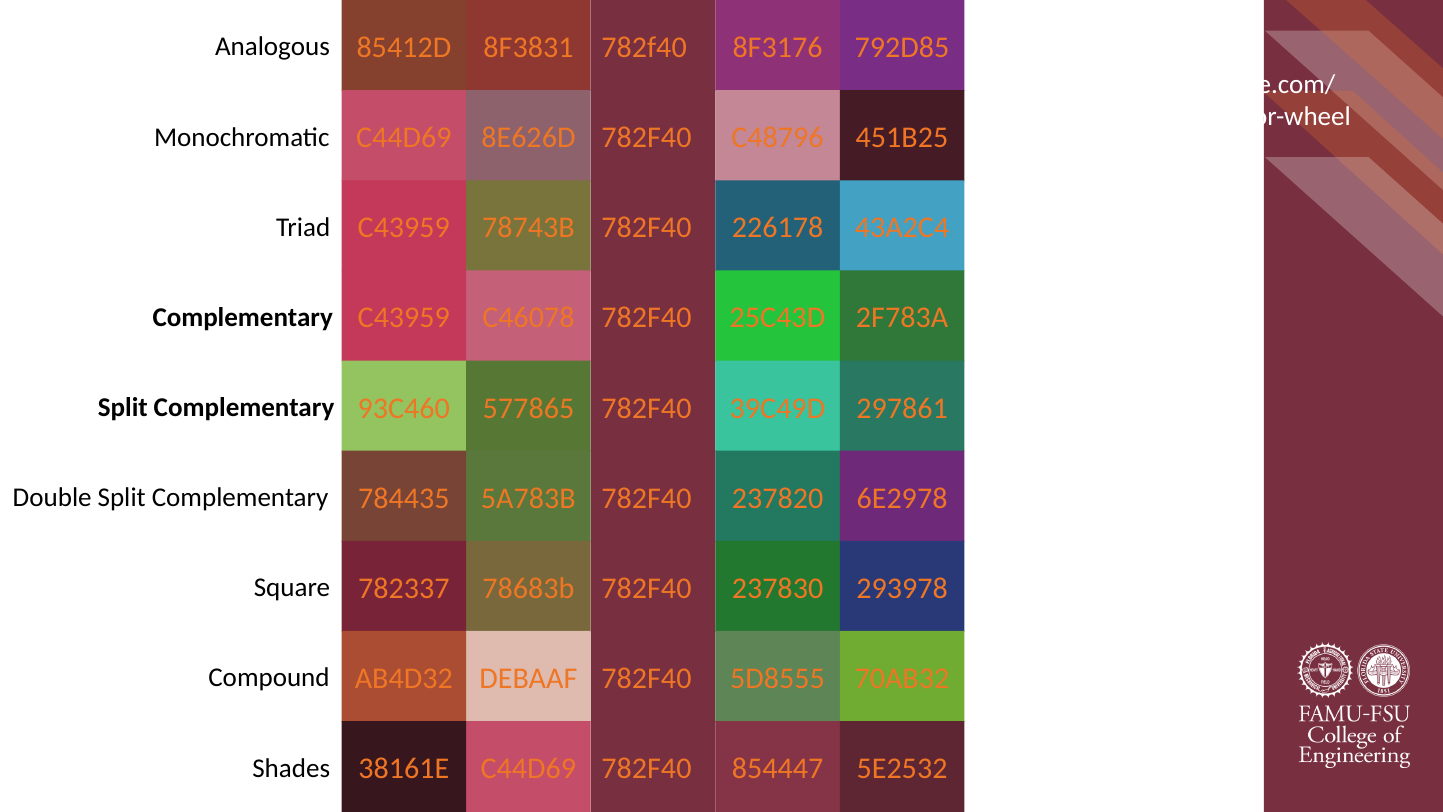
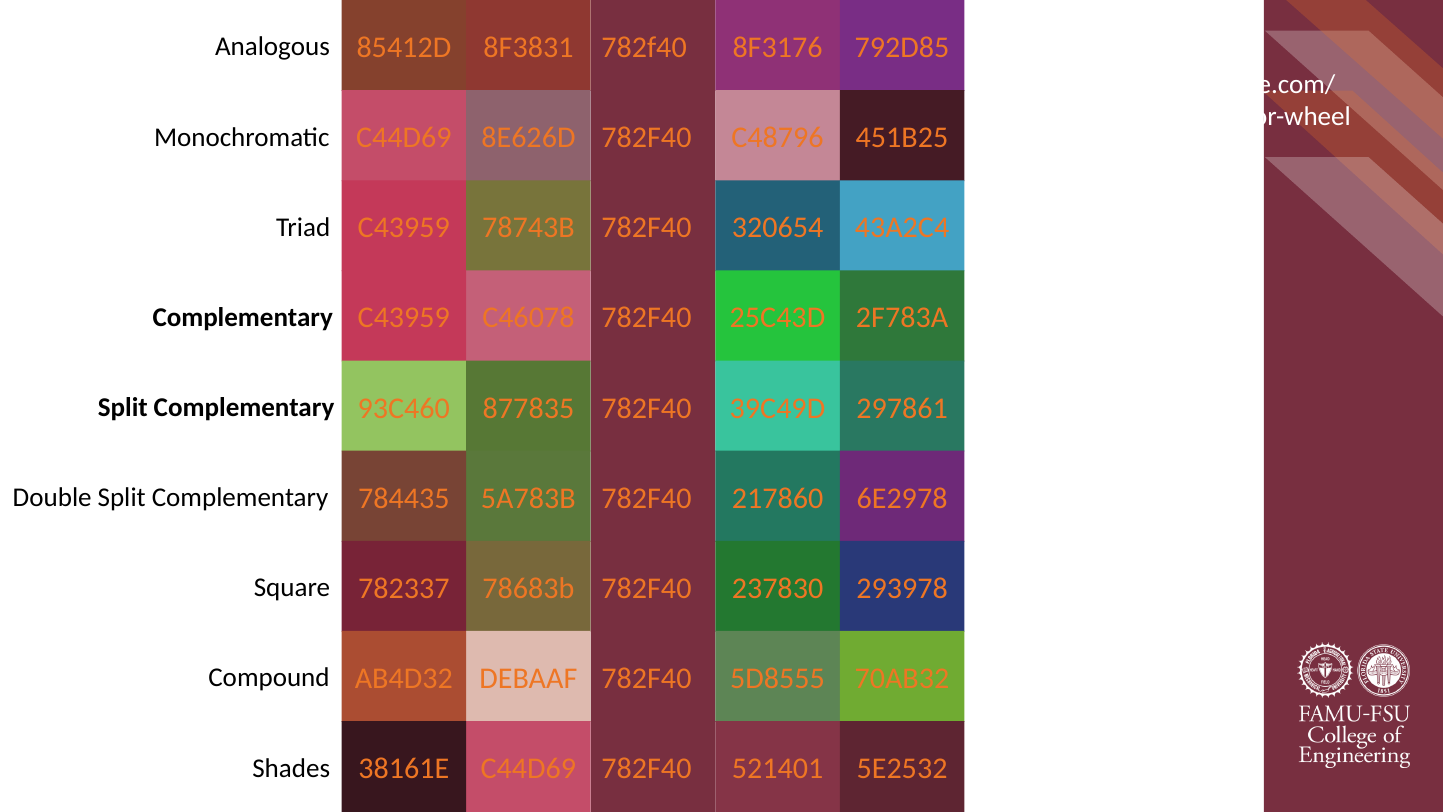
226178: 226178 -> 320654
577865: 577865 -> 877835
237820: 237820 -> 217860
854447: 854447 -> 521401
